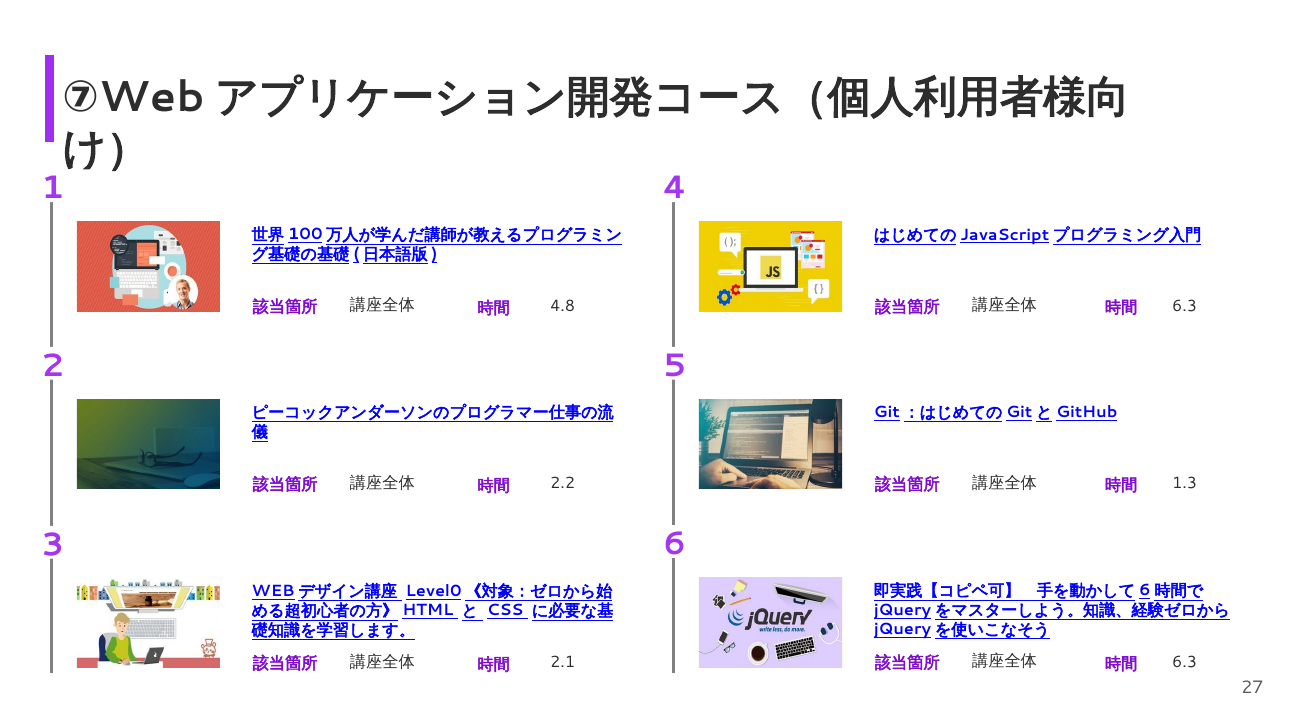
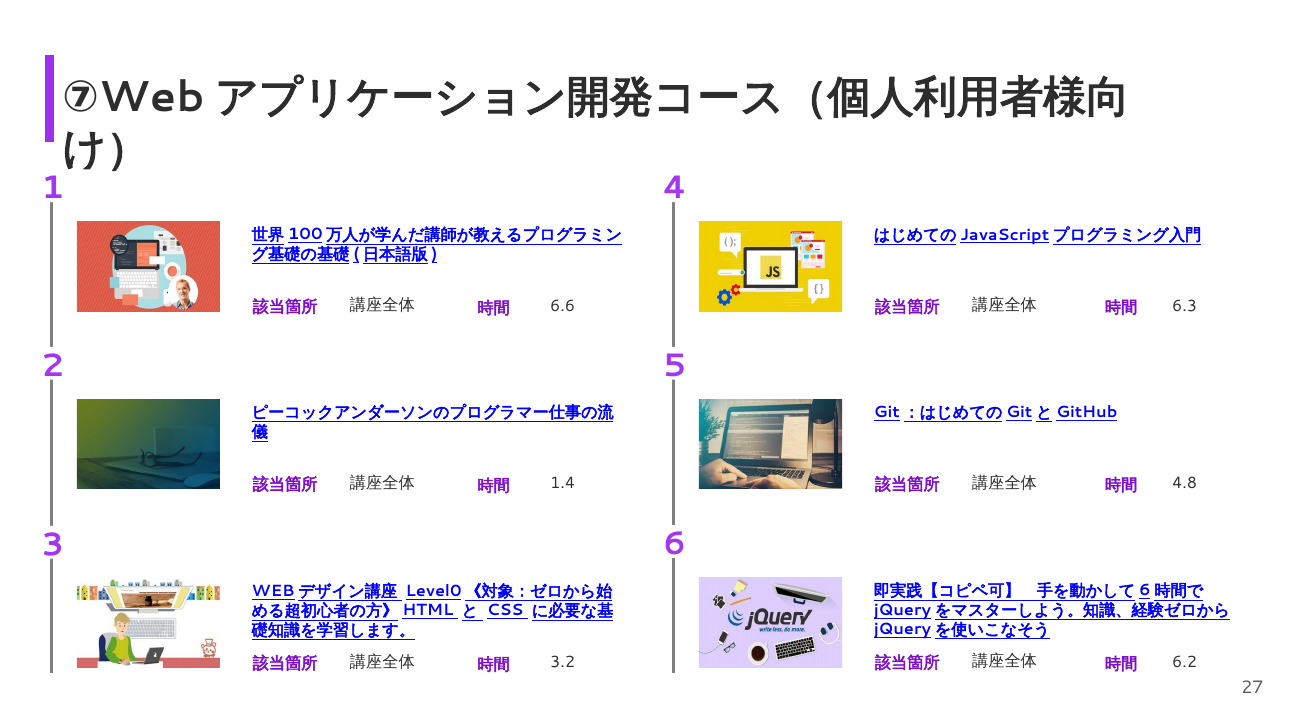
4.8: 4.8 -> 6.6
2.2: 2.2 -> 1.4
1.3: 1.3 -> 4.8
6.3 at (1185, 662): 6.3 -> 6.2
2.1: 2.1 -> 3.2
